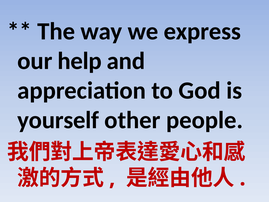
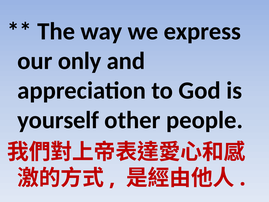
help: help -> only
